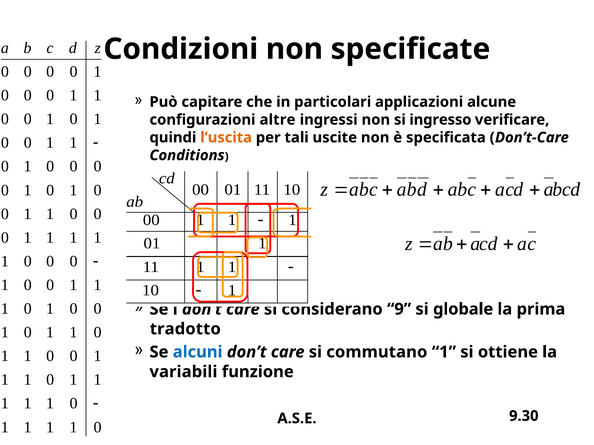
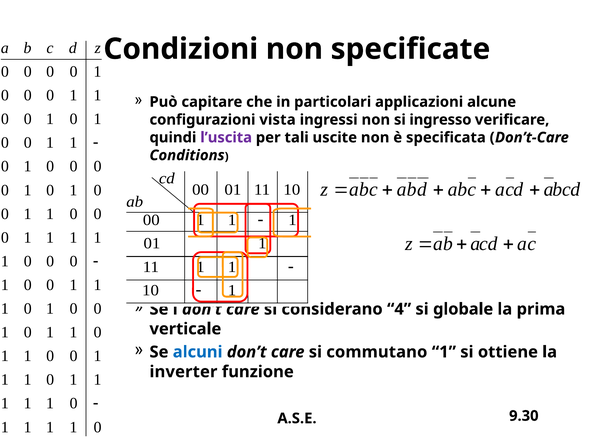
altre: altre -> vista
l’uscita colour: orange -> purple
9: 9 -> 4
tradotto: tradotto -> verticale
variabili: variabili -> inverter
